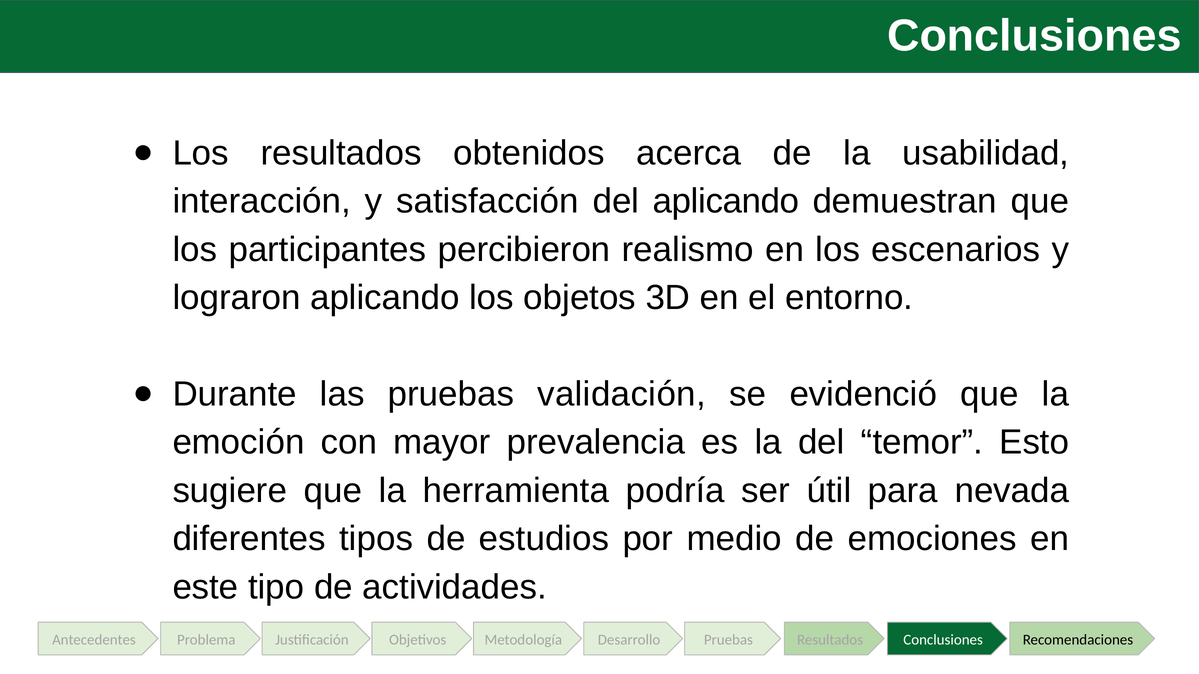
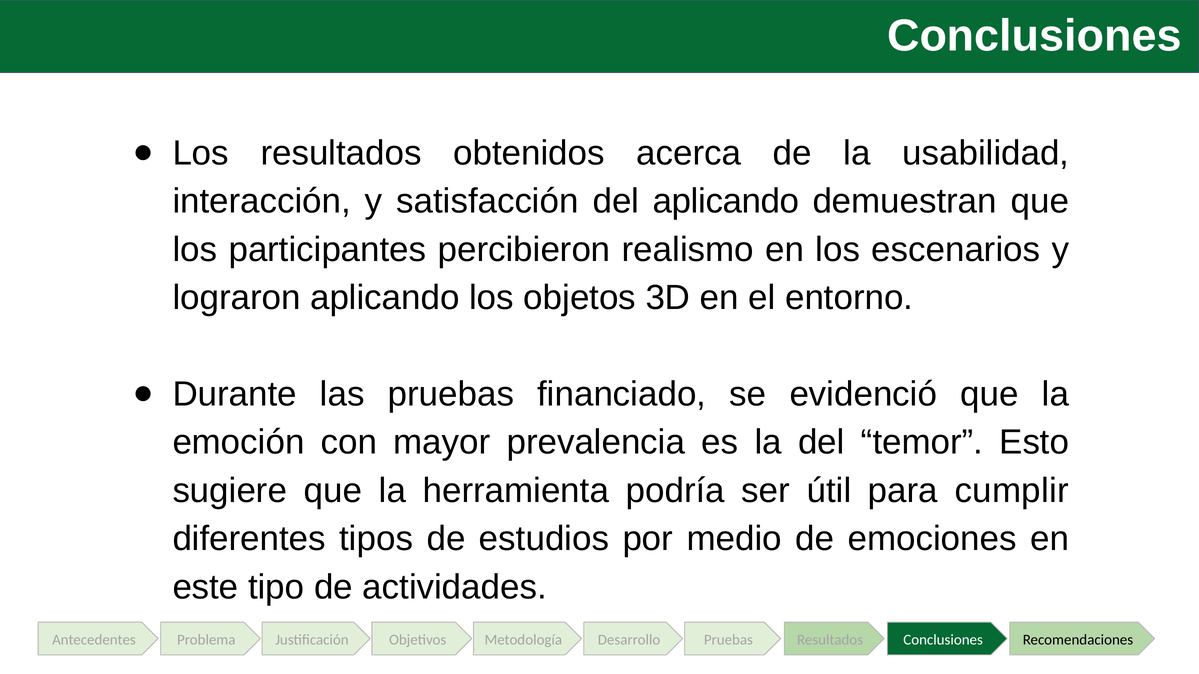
validación: validación -> financiado
nevada: nevada -> cumplir
